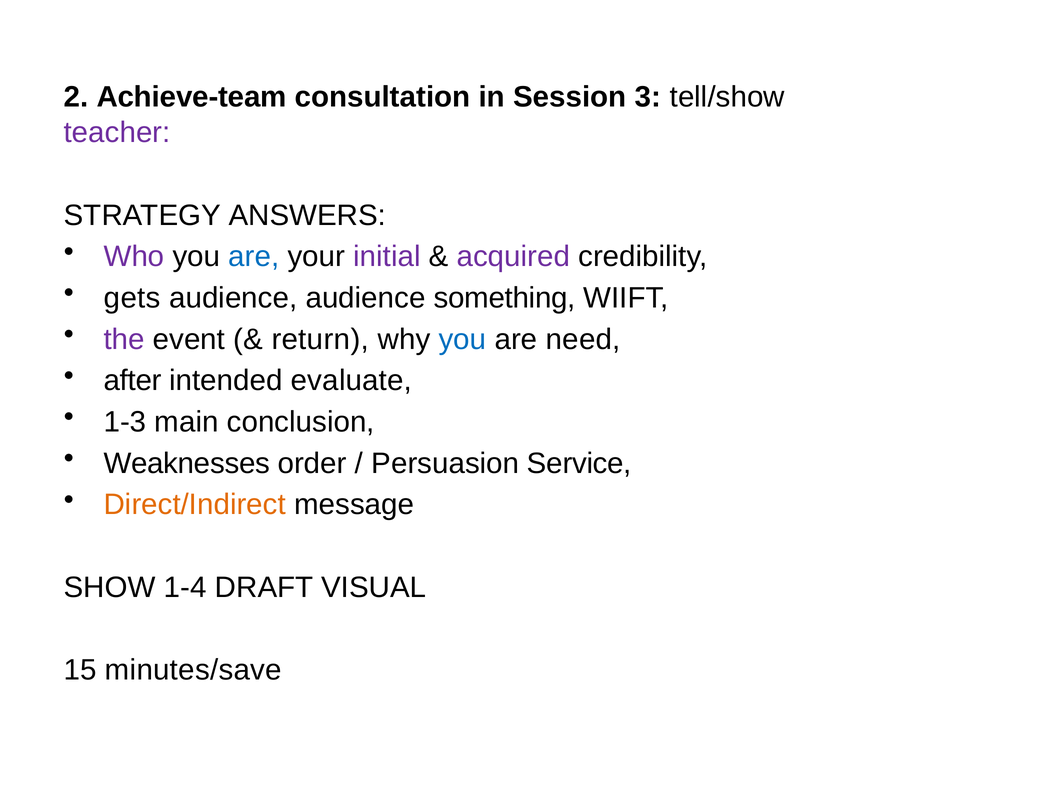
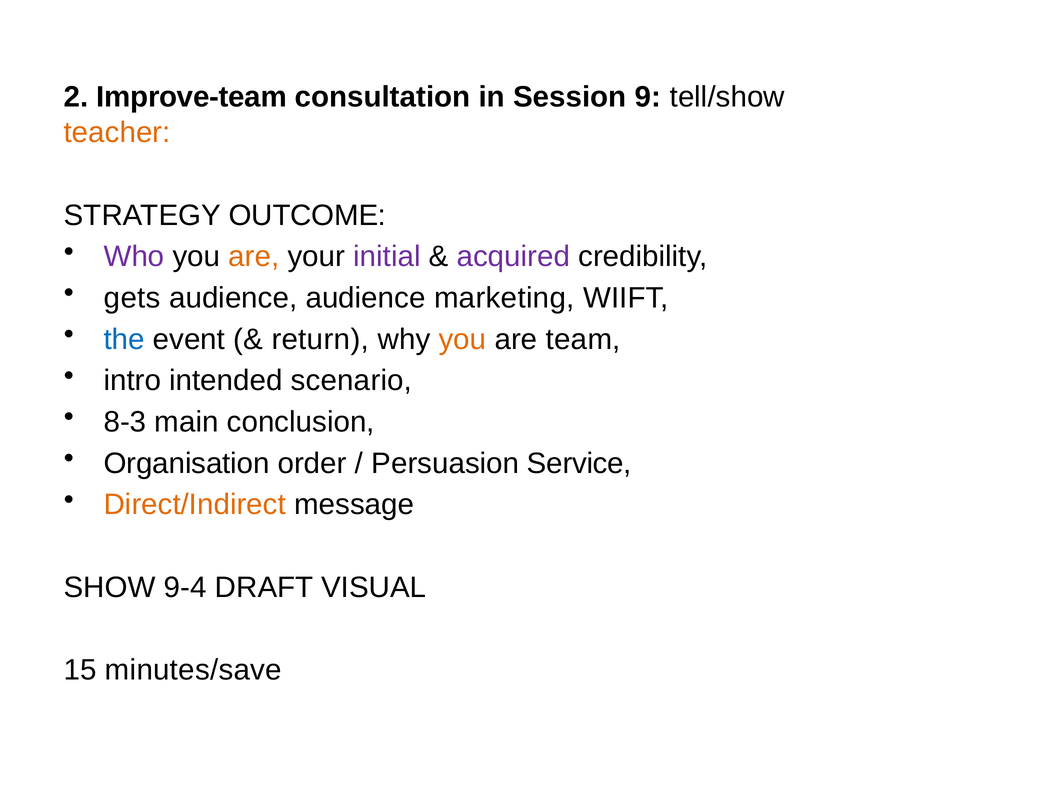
Achieve-team: Achieve-team -> Improve-team
3: 3 -> 9
teacher colour: purple -> orange
ANSWERS: ANSWERS -> OUTCOME
are at (254, 257) colour: blue -> orange
something: something -> marketing
the colour: purple -> blue
you at (463, 339) colour: blue -> orange
need: need -> team
after: after -> intro
evaluate: evaluate -> scenario
1-3: 1-3 -> 8-3
Weaknesses: Weaknesses -> Organisation
1-4: 1-4 -> 9-4
